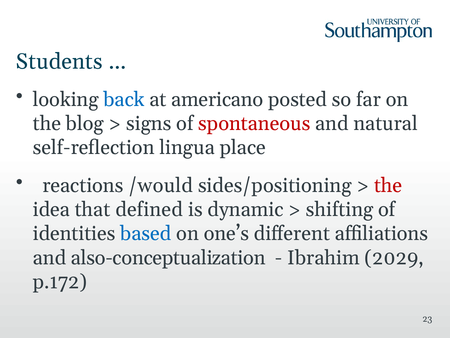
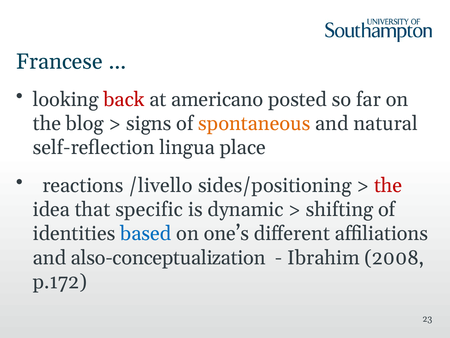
Students: Students -> Francese
back colour: blue -> red
spontaneous colour: red -> orange
/would: /would -> /livello
defined: defined -> specific
2029: 2029 -> 2008
